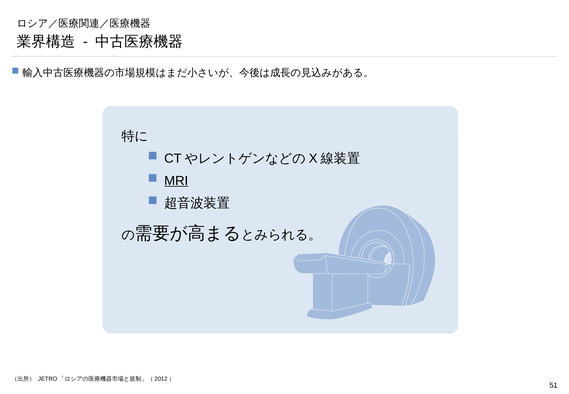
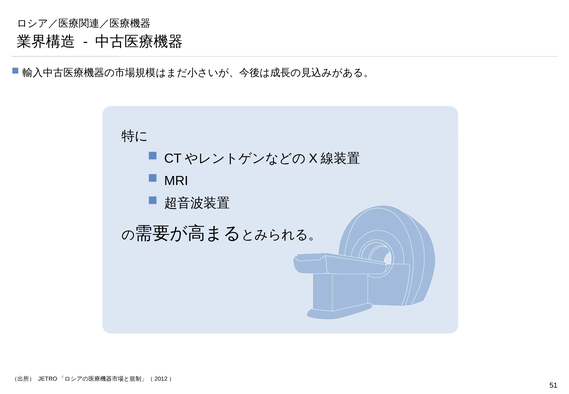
MRI underline: present -> none
